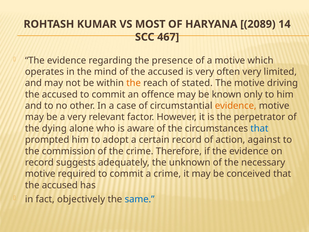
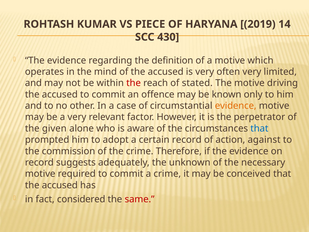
MOST: MOST -> PIECE
2089: 2089 -> 2019
467: 467 -> 430
presence: presence -> definition
the at (134, 83) colour: orange -> red
dying: dying -> given
objectively: objectively -> considered
same colour: blue -> red
